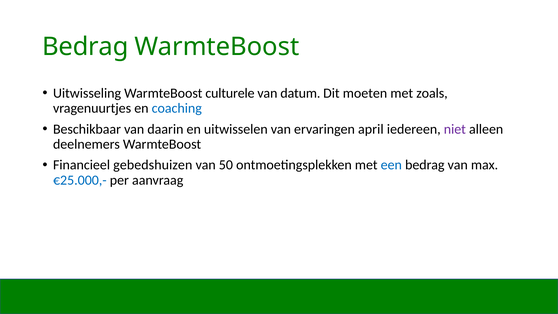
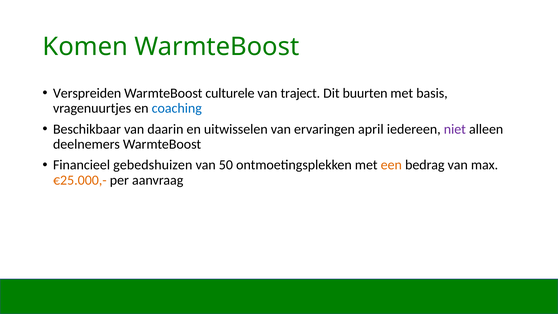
Bedrag at (85, 47): Bedrag -> Komen
Uitwisseling: Uitwisseling -> Verspreiden
datum: datum -> traject
moeten: moeten -> buurten
zoals: zoals -> basis
een colour: blue -> orange
€25.000,- colour: blue -> orange
